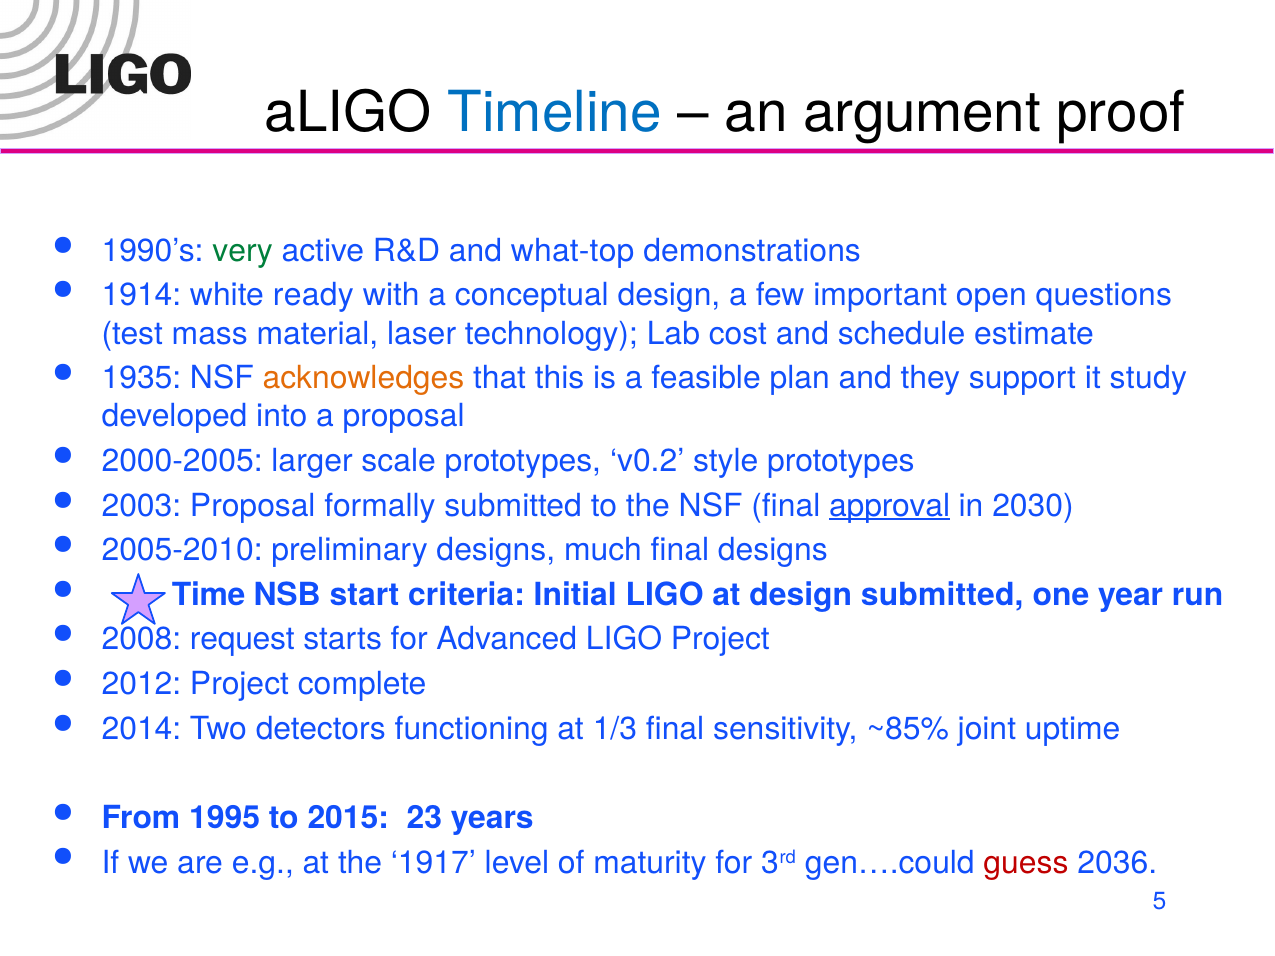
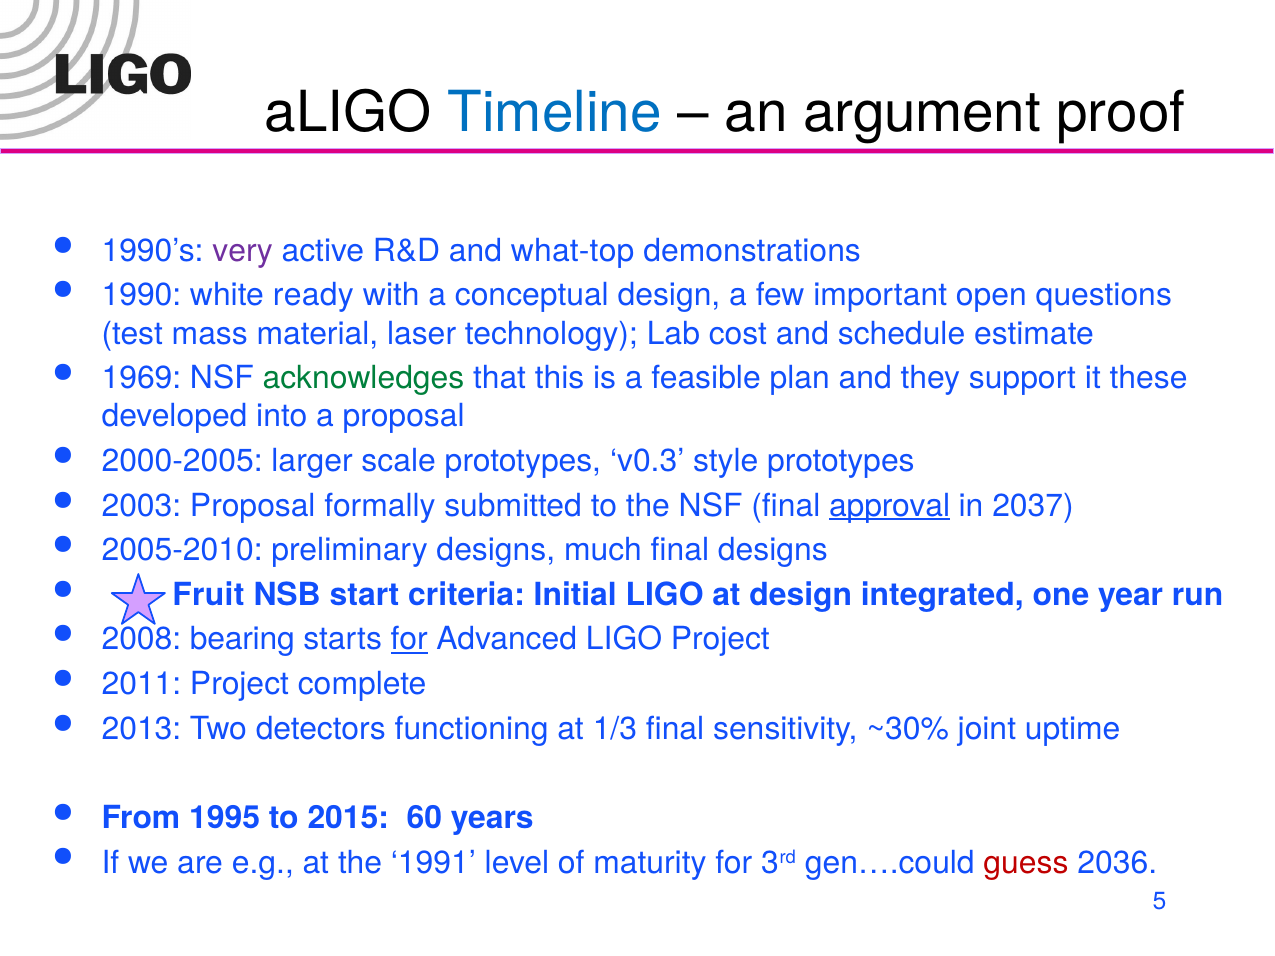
very colour: green -> purple
1914: 1914 -> 1990
1935: 1935 -> 1969
acknowledges colour: orange -> green
study: study -> these
v0.2: v0.2 -> v0.3
2030: 2030 -> 2037
Time: Time -> Fruit
design submitted: submitted -> integrated
request: request -> bearing
for at (409, 640) underline: none -> present
2012: 2012 -> 2011
2014: 2014 -> 2013
~85%: ~85% -> ~30%
23: 23 -> 60
1917: 1917 -> 1991
